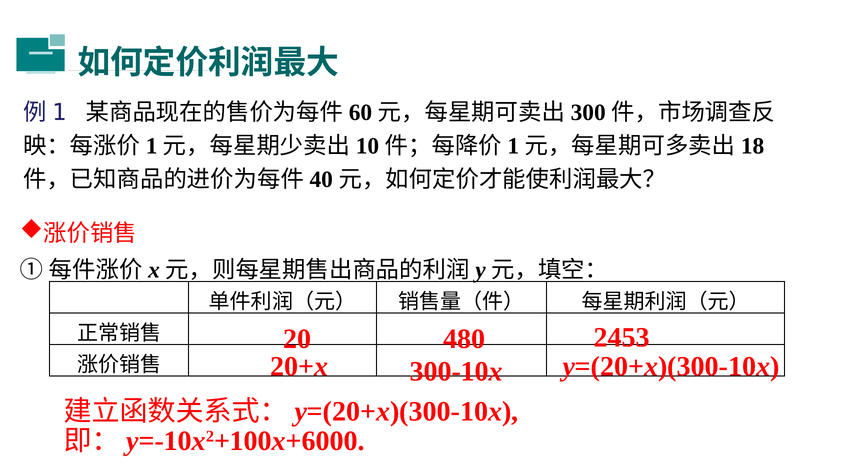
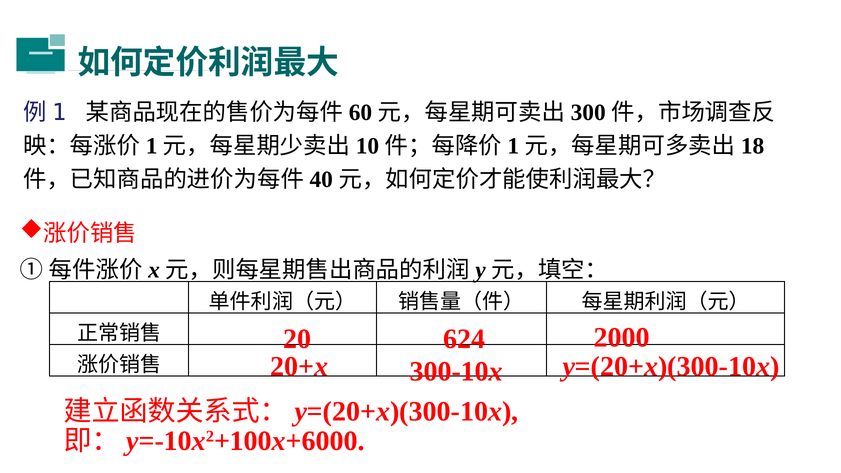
2453: 2453 -> 2000
480: 480 -> 624
